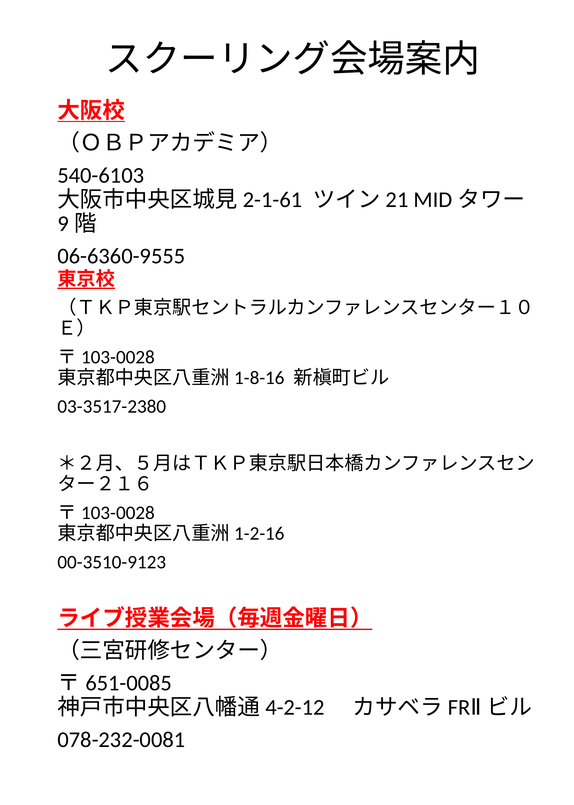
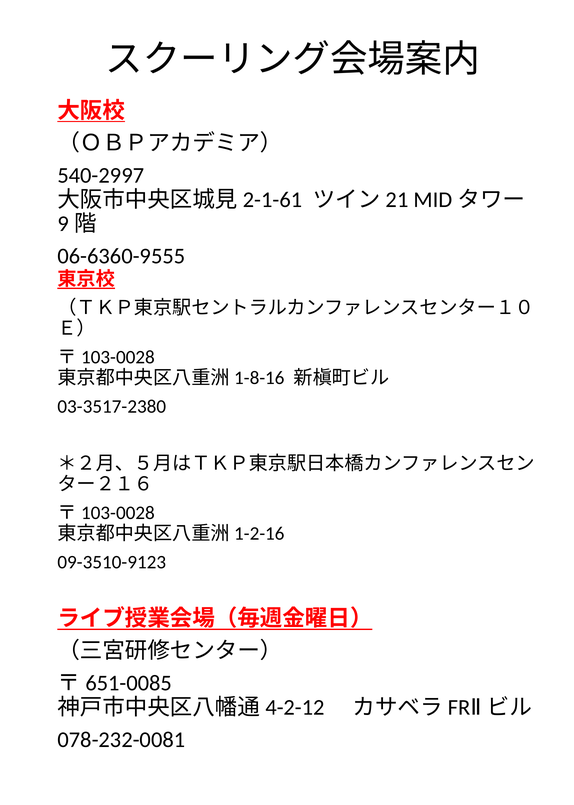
540-6103: 540-6103 -> 540-2997
00-3510-9123: 00-3510-9123 -> 09-3510-9123
